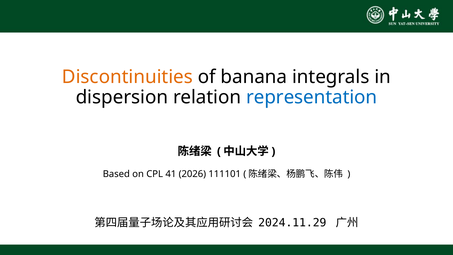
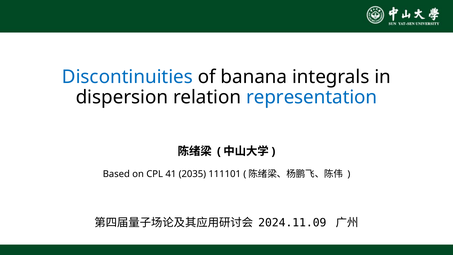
Discontinuities colour: orange -> blue
2026: 2026 -> 2035
2024.11.29: 2024.11.29 -> 2024.11.09
